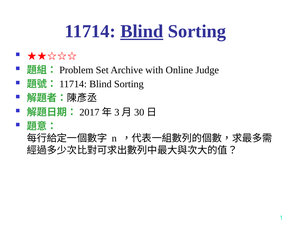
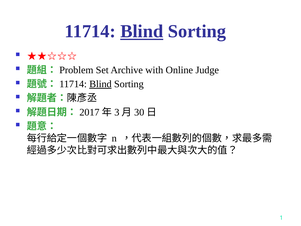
Blind at (100, 84) underline: none -> present
